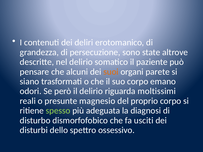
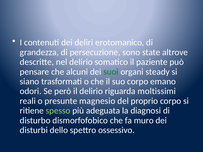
suoi colour: orange -> green
parete: parete -> steady
usciti: usciti -> muro
